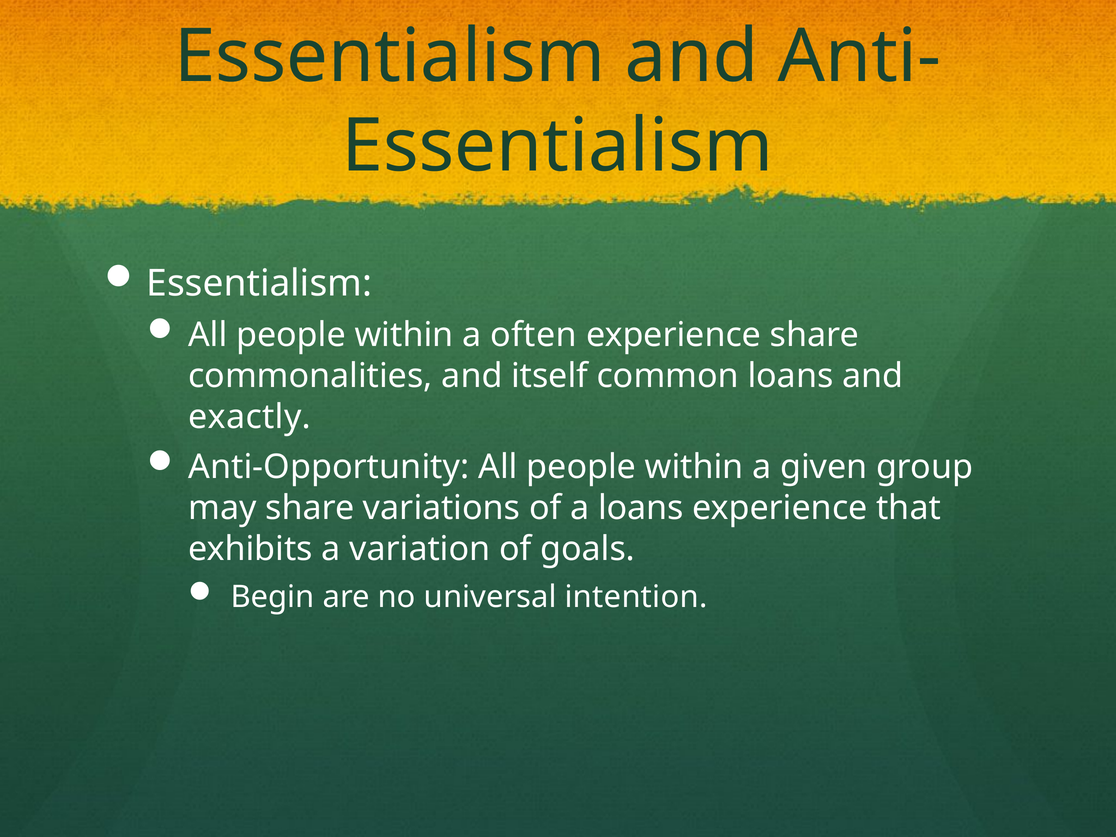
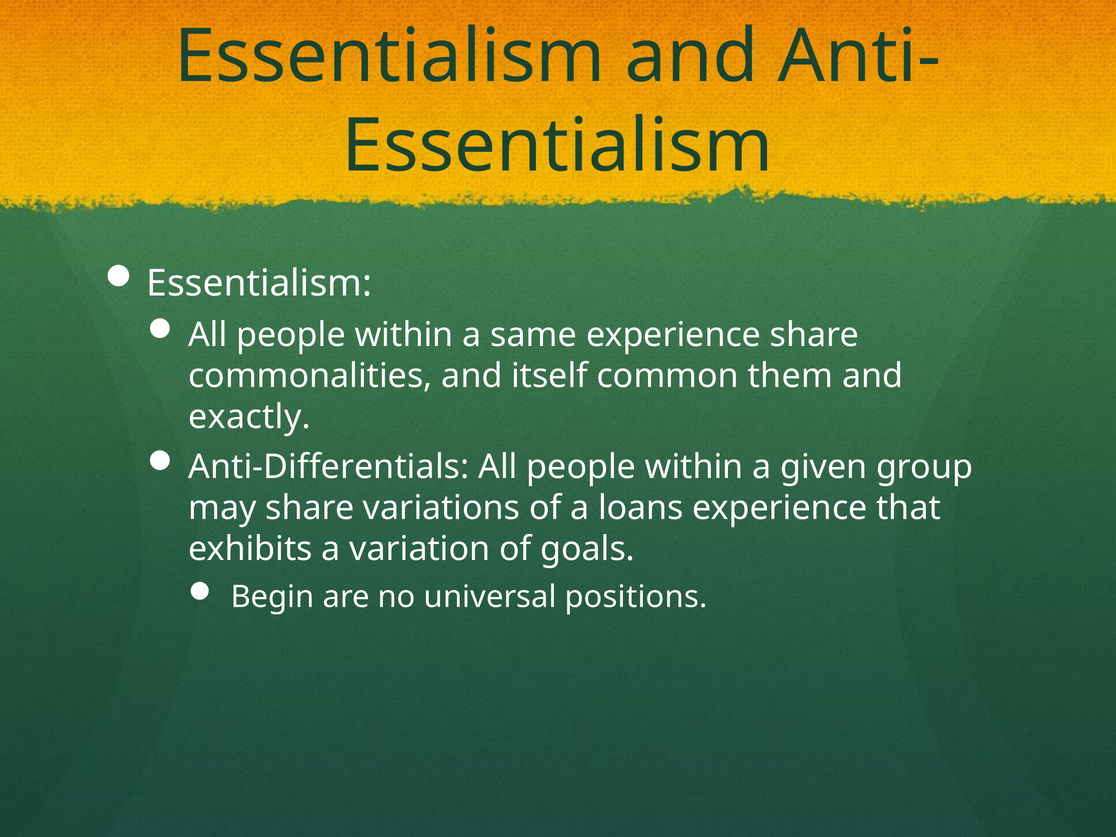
often: often -> same
common loans: loans -> them
Anti-Opportunity: Anti-Opportunity -> Anti-Differentials
intention: intention -> positions
